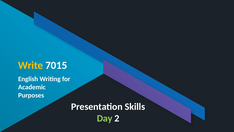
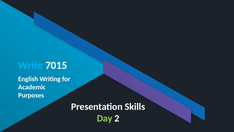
Write colour: yellow -> light blue
